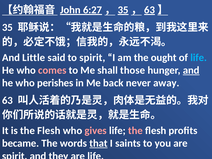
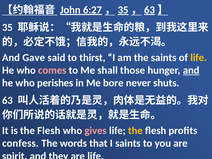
Little: Little -> Gave
to spirit: spirit -> thirst
the ought: ought -> saints
life at (199, 58) colour: light blue -> yellow
back: back -> bore
away: away -> shuts
the at (135, 131) colour: pink -> yellow
became: became -> confess
that underline: present -> none
